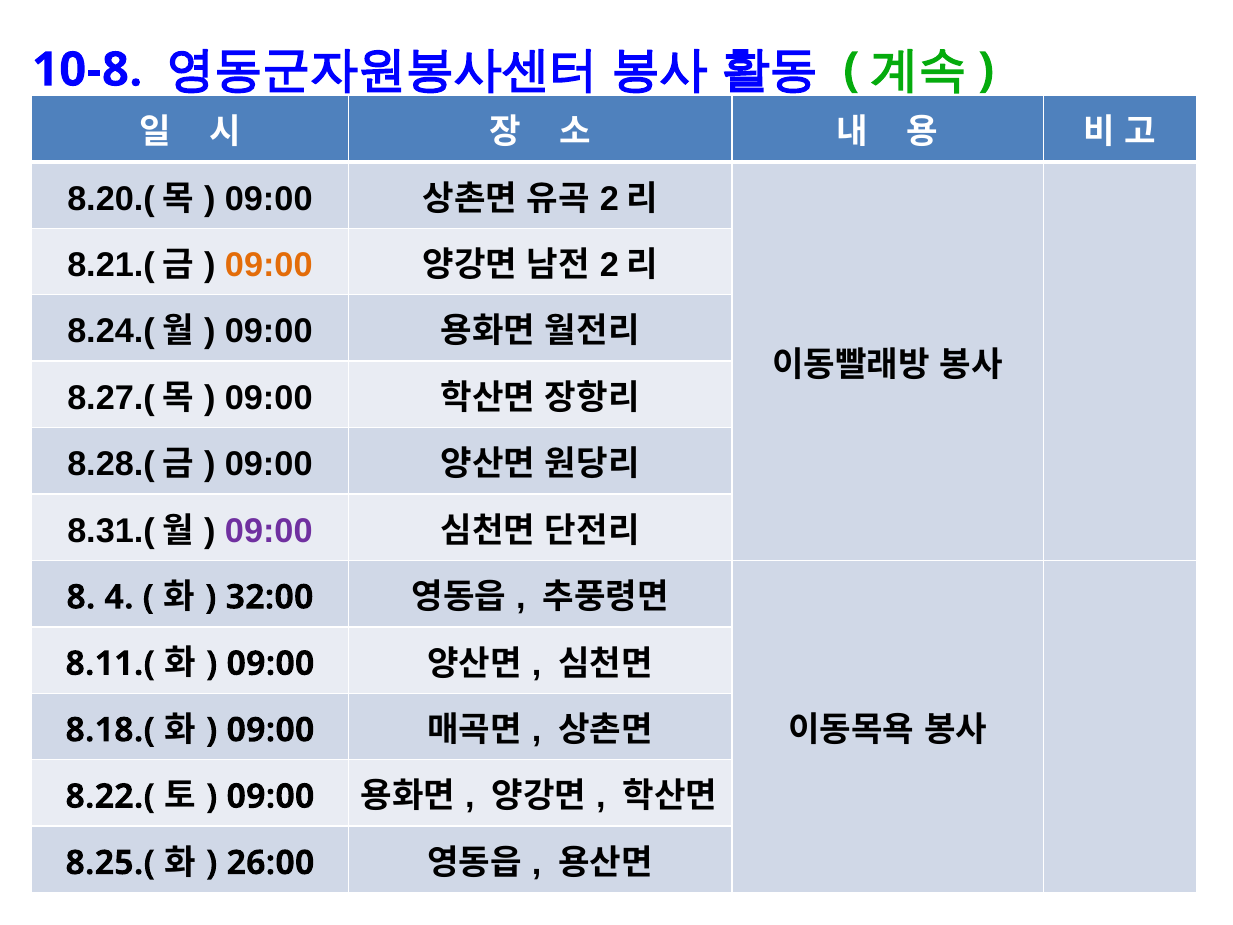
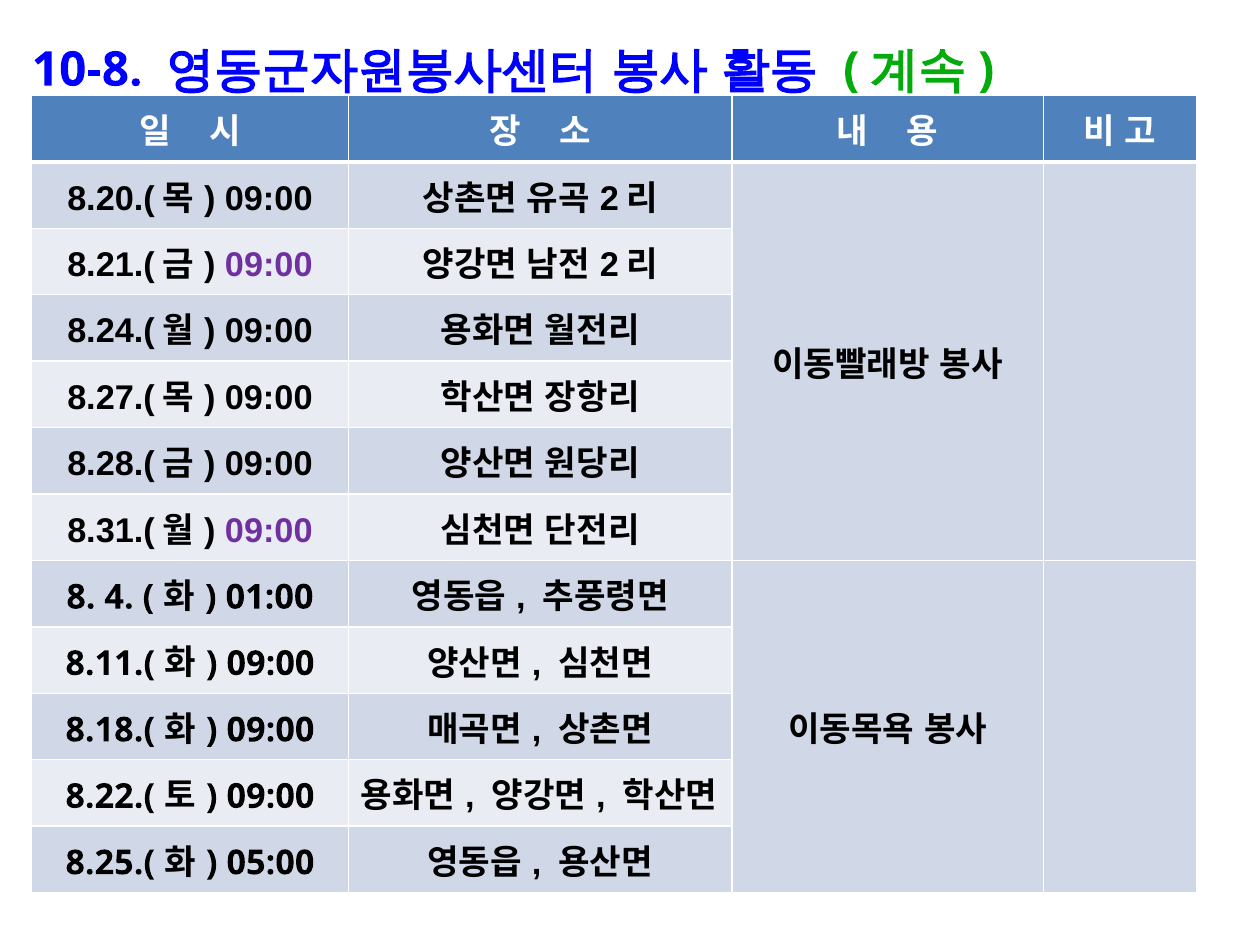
09:00 at (269, 265) colour: orange -> purple
32:00: 32:00 -> 01:00
26:00: 26:00 -> 05:00
